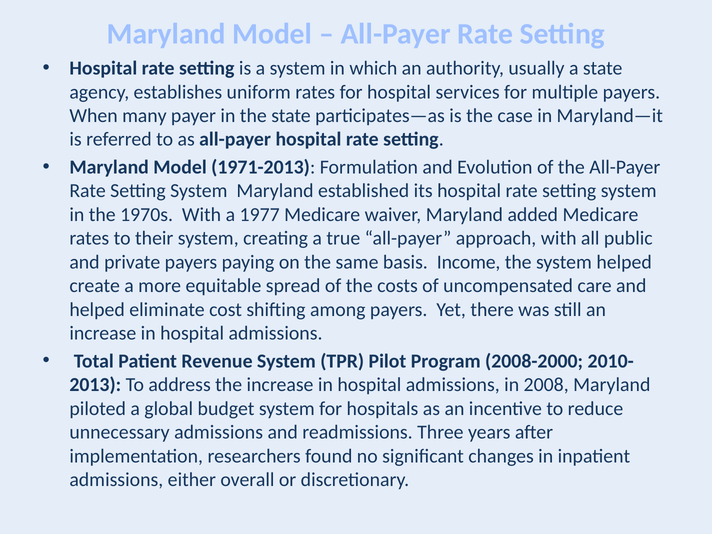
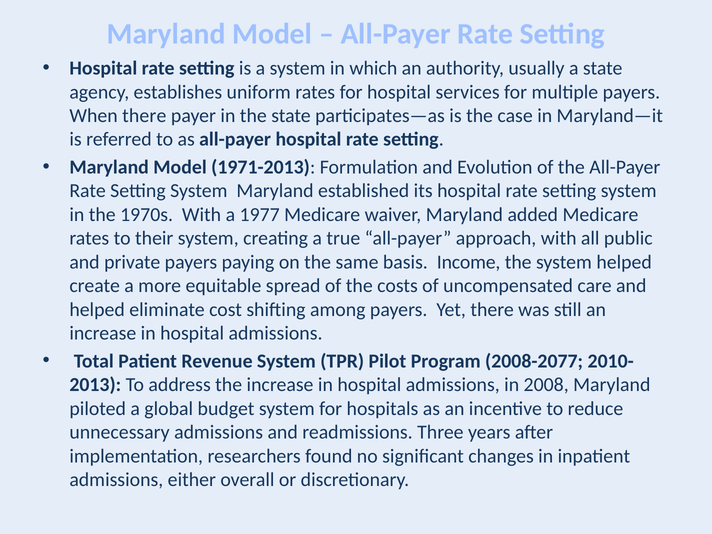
When many: many -> there
2008-2000: 2008-2000 -> 2008-2077
